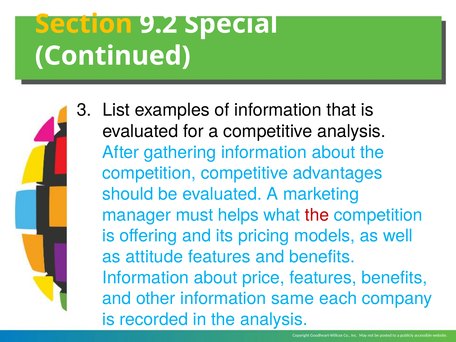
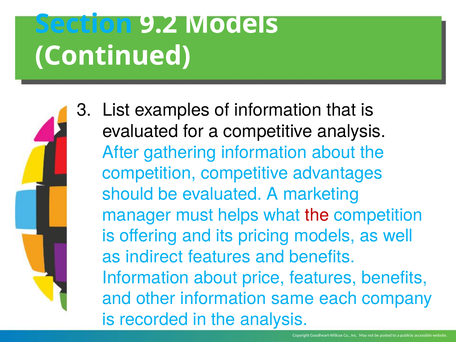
Section colour: yellow -> light blue
9.2 Special: Special -> Models
attitude: attitude -> indirect
